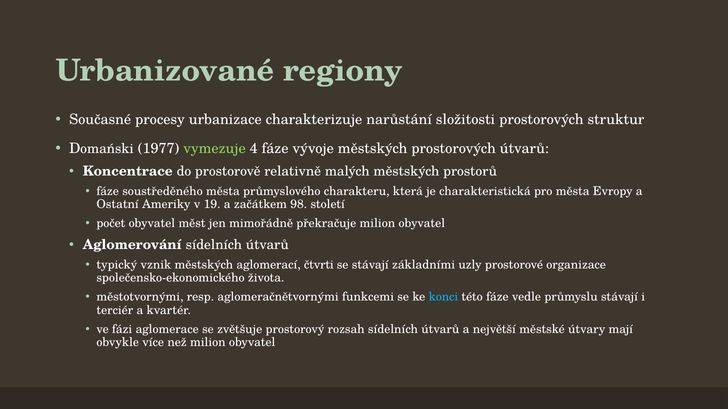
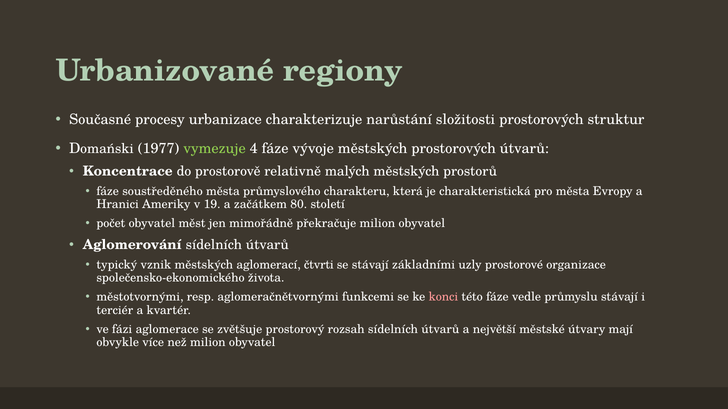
Ostatní: Ostatní -> Hranici
98: 98 -> 80
konci colour: light blue -> pink
